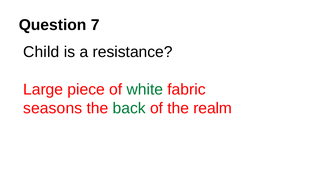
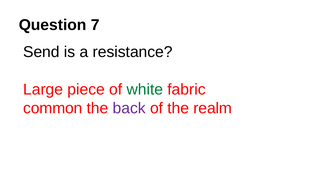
Child: Child -> Send
seasons: seasons -> common
back colour: green -> purple
